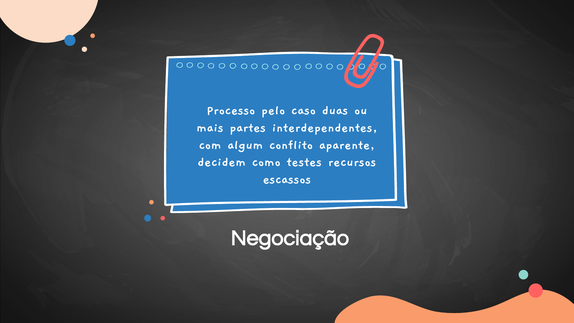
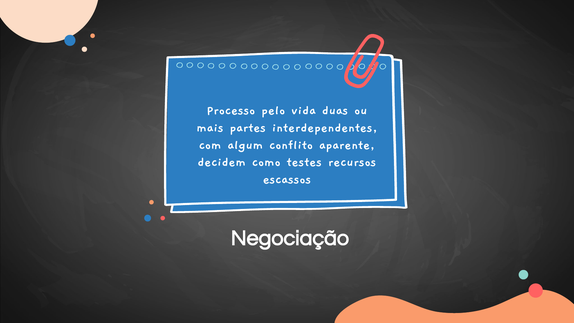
caso: caso -> vida
